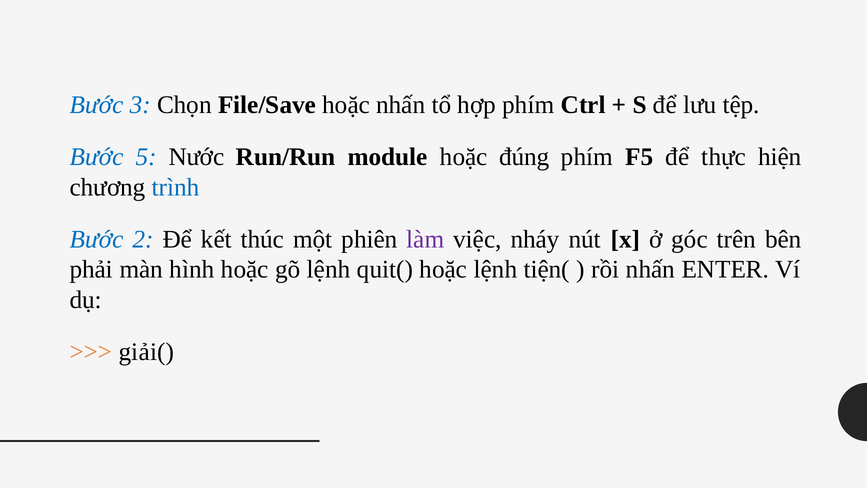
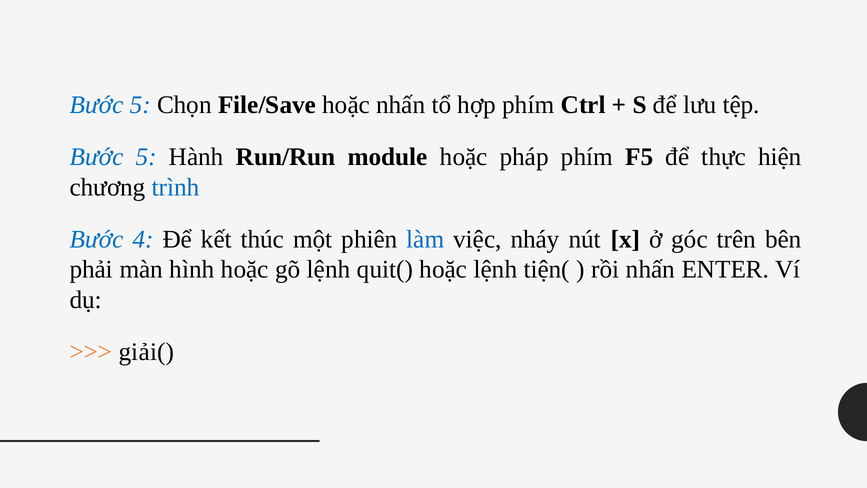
3 at (140, 105): 3 -> 5
Nước: Nước -> Hành
đúng: đúng -> pháp
2: 2 -> 4
làm colour: purple -> blue
